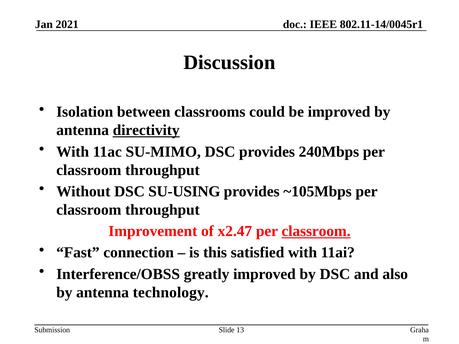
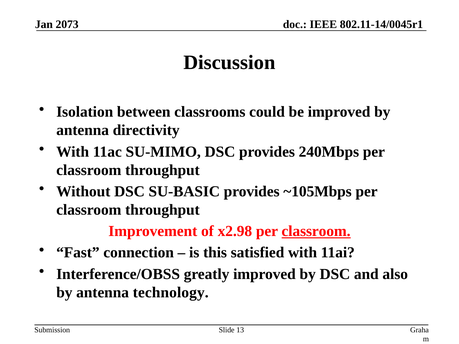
2021: 2021 -> 2073
directivity underline: present -> none
SU-USING: SU-USING -> SU-BASIC
x2.47: x2.47 -> x2.98
